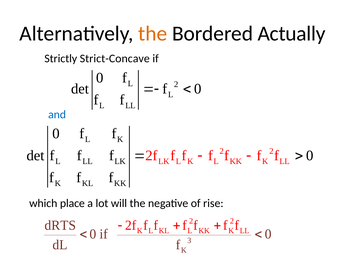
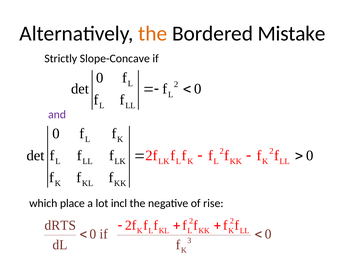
Actually: Actually -> Mistake
Strict-Concave: Strict-Concave -> Slope-Concave
and colour: blue -> purple
will: will -> incl
